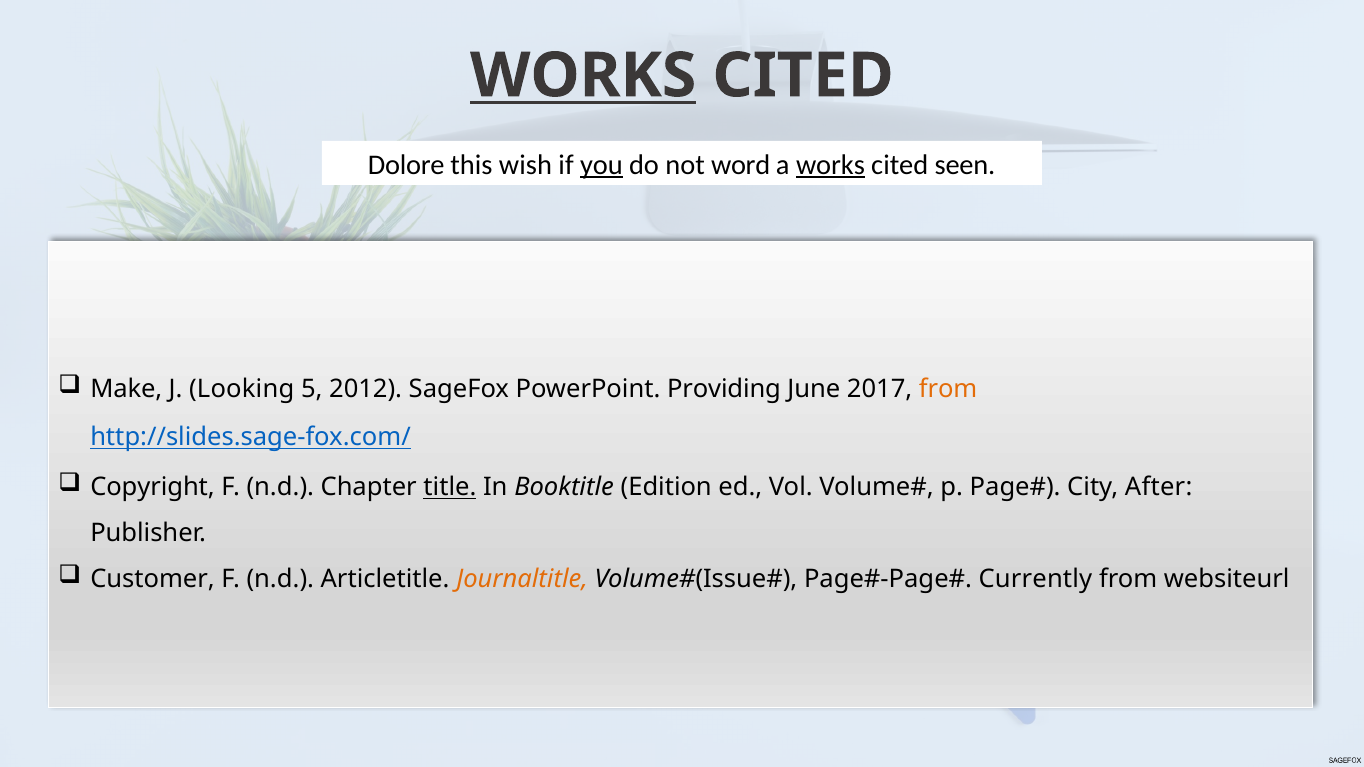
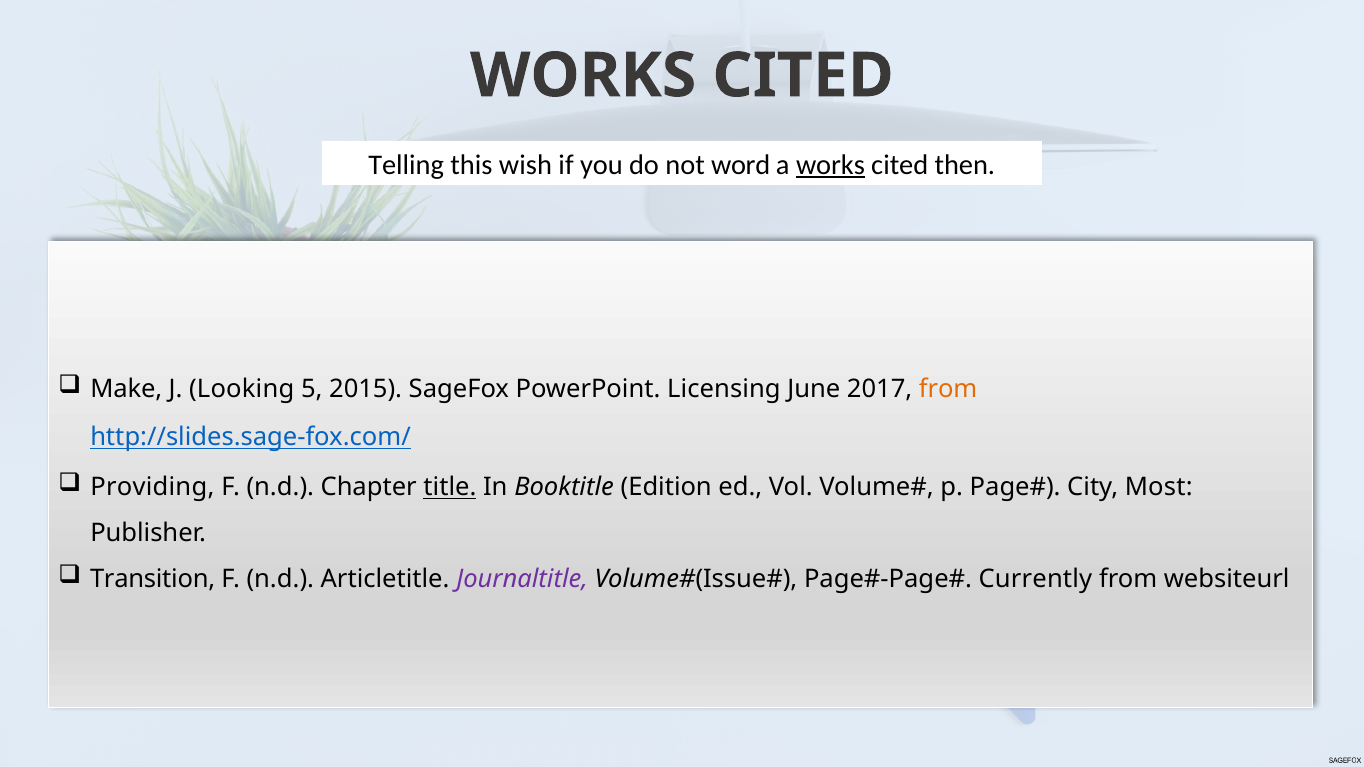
WORKS at (583, 76) underline: present -> none
Dolore: Dolore -> Telling
you underline: present -> none
seen: seen -> then
2012: 2012 -> 2015
Providing: Providing -> Licensing
Copyright: Copyright -> Providing
After: After -> Most
Customer: Customer -> Transition
Journaltitle colour: orange -> purple
